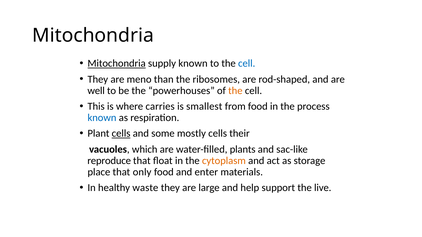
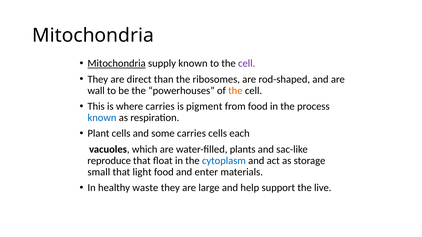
cell at (247, 64) colour: blue -> purple
meno: meno -> direct
well: well -> wall
smallest: smallest -> pigment
cells at (121, 134) underline: present -> none
some mostly: mostly -> carries
their: their -> each
cytoplasm colour: orange -> blue
place: place -> small
only: only -> light
